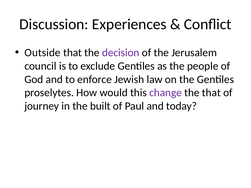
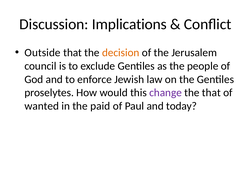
Experiences: Experiences -> Implications
decision colour: purple -> orange
journey: journey -> wanted
built: built -> paid
